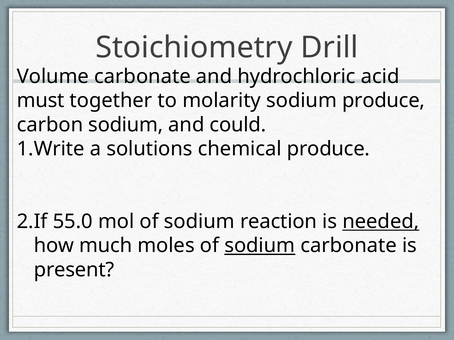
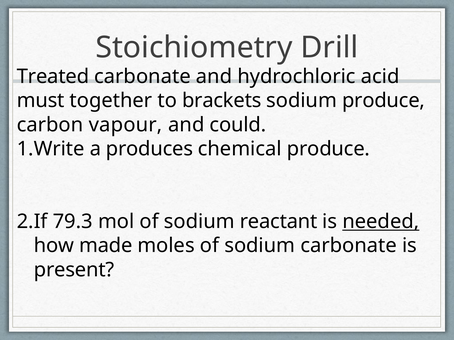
Volume: Volume -> Treated
molarity: molarity -> brackets
carbon sodium: sodium -> vapour
solutions: solutions -> produces
55.0: 55.0 -> 79.3
reaction: reaction -> reactant
much: much -> made
sodium at (260, 246) underline: present -> none
